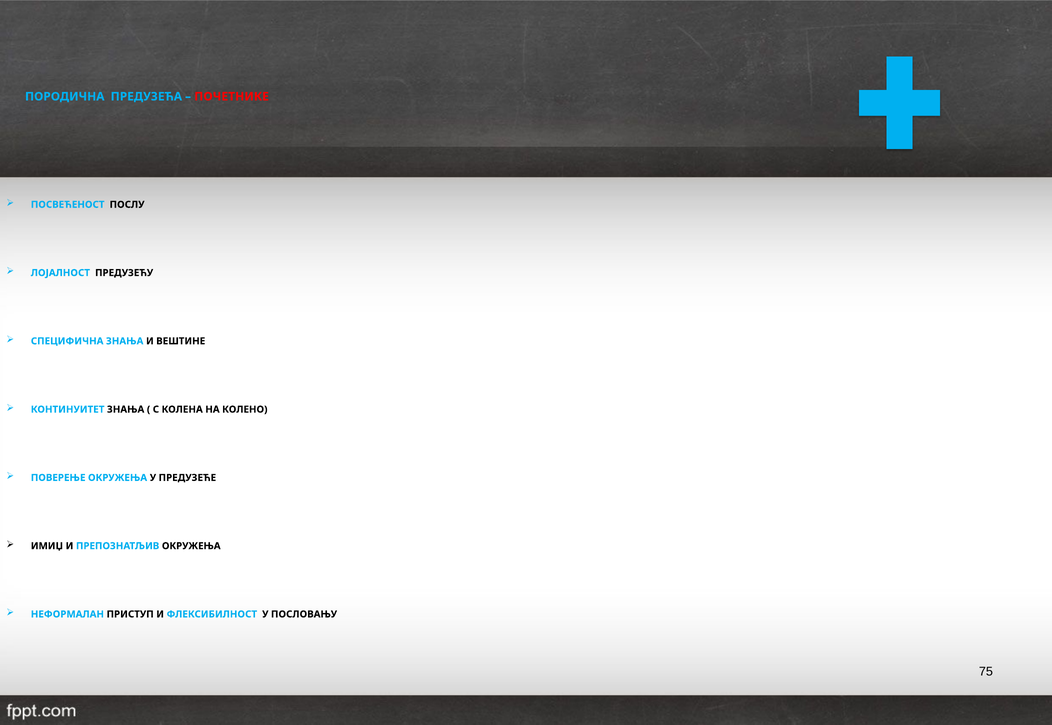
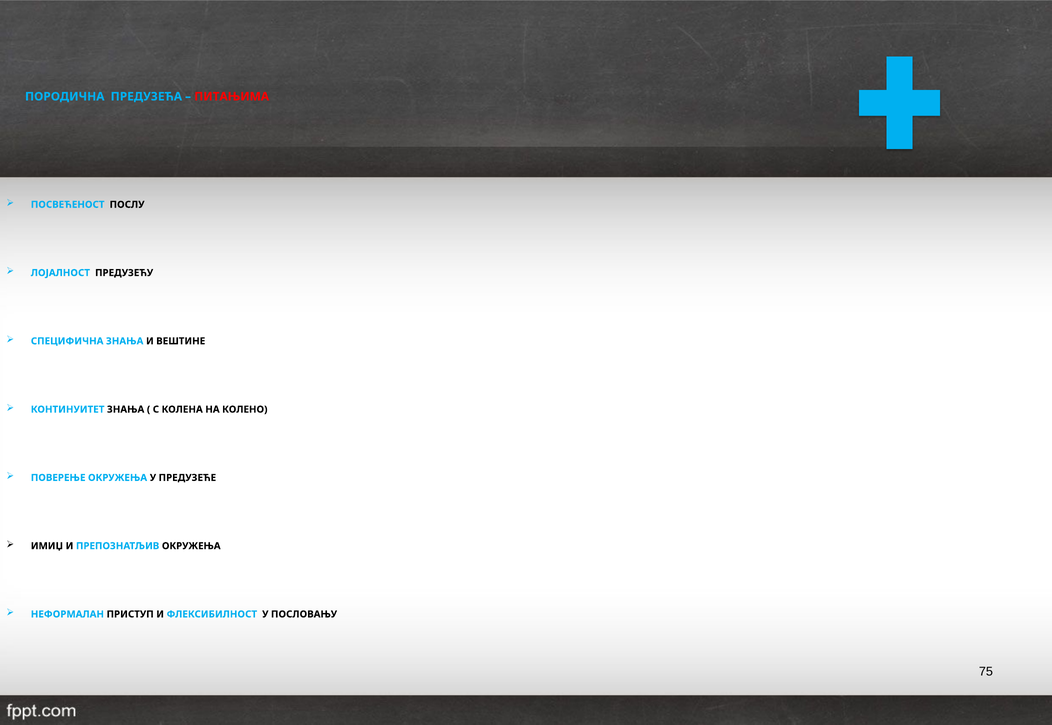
ПОЧЕТНИКЕ: ПОЧЕТНИКЕ -> ПИТАЊИМА
